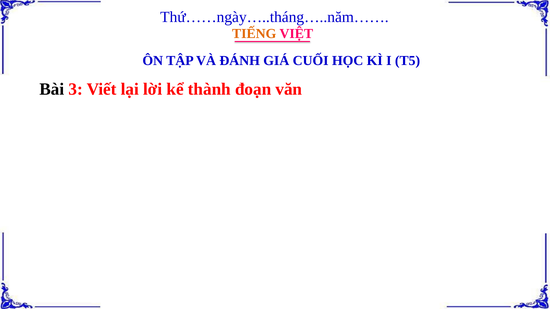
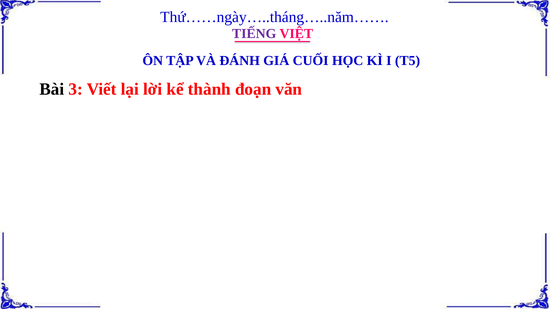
TIẾNG colour: orange -> purple
